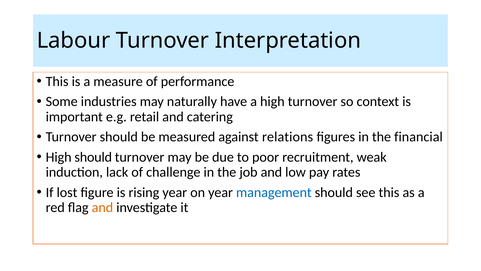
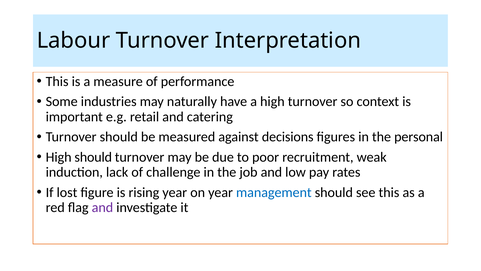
relations: relations -> decisions
financial: financial -> personal
and at (102, 207) colour: orange -> purple
